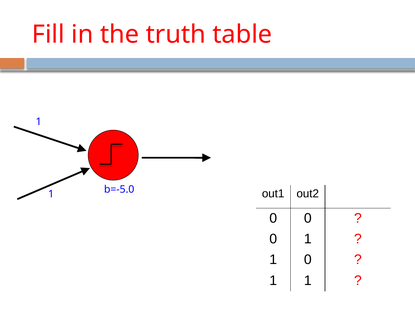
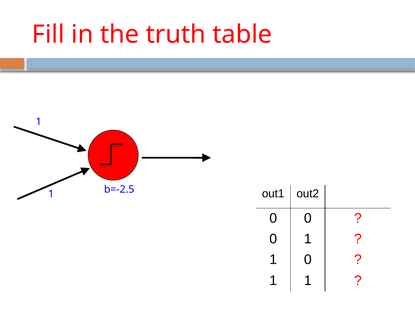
b=-5.0: b=-5.0 -> b=-2.5
